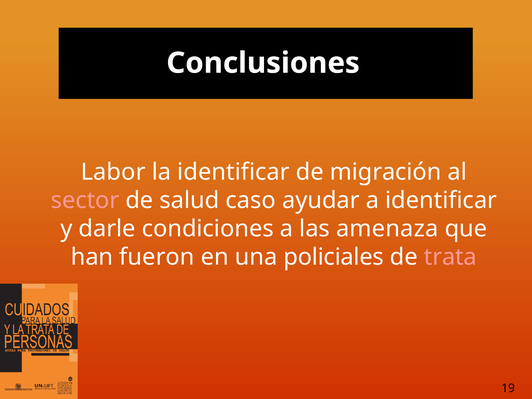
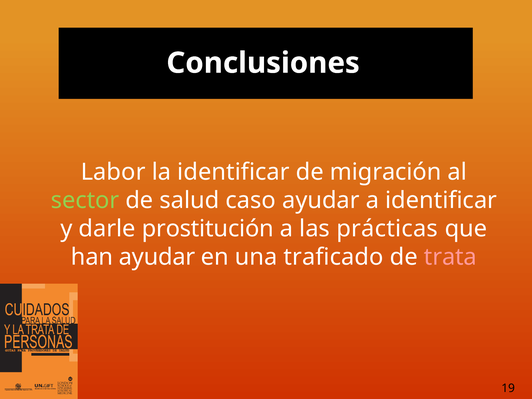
sector colour: pink -> light green
condiciones: condiciones -> prostitución
amenaza: amenaza -> prácticas
han fueron: fueron -> ayudar
policiales: policiales -> traficado
